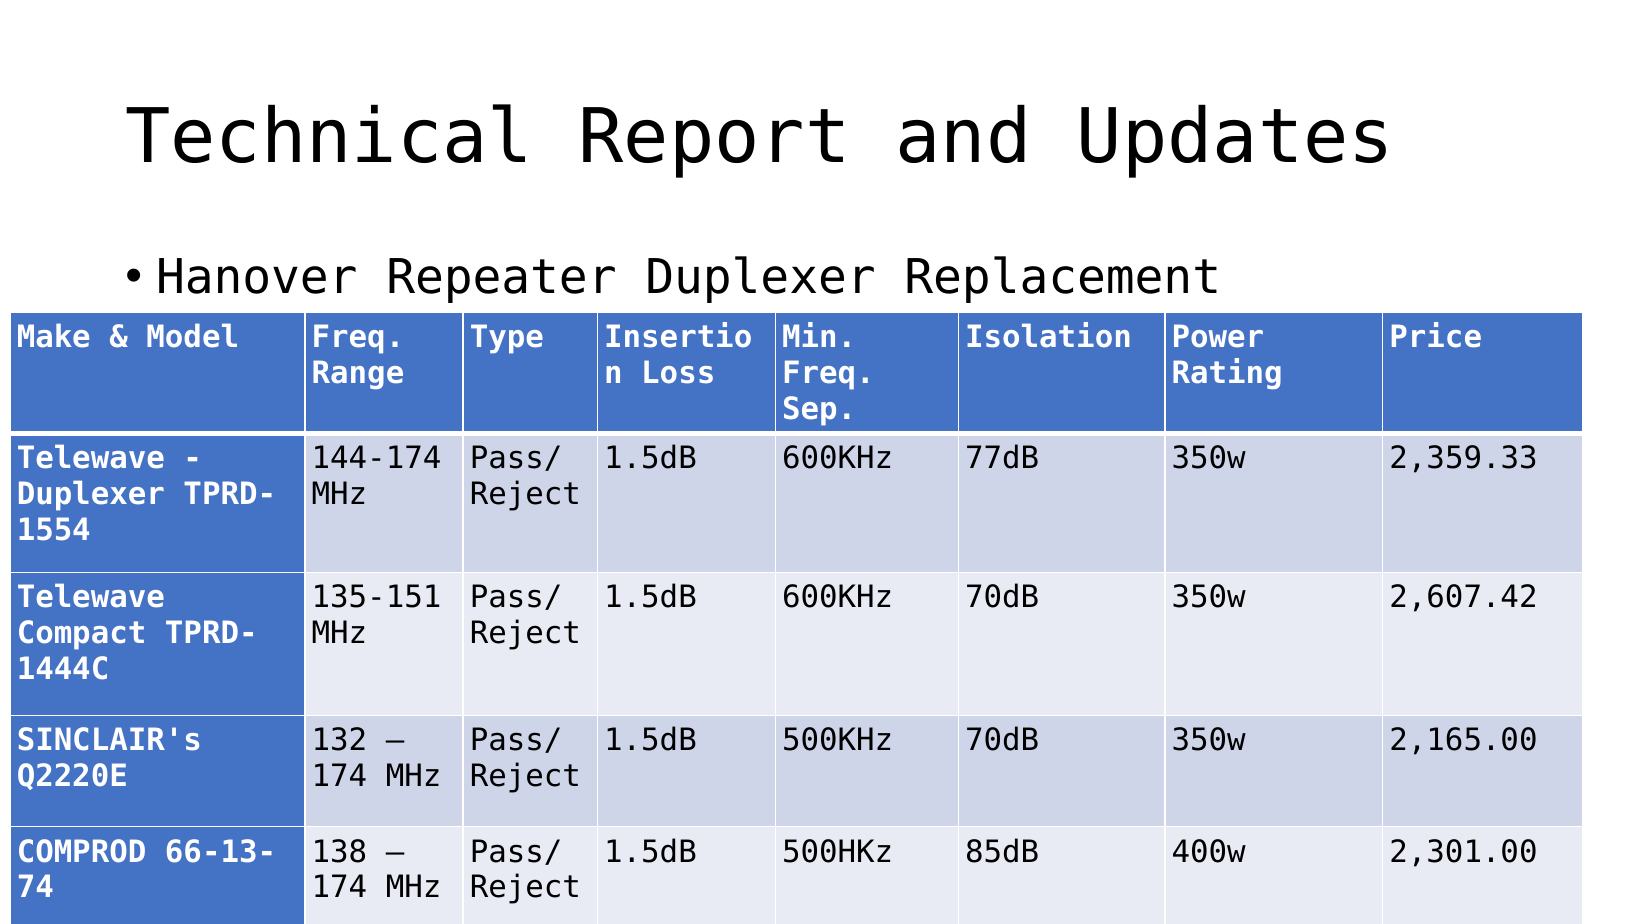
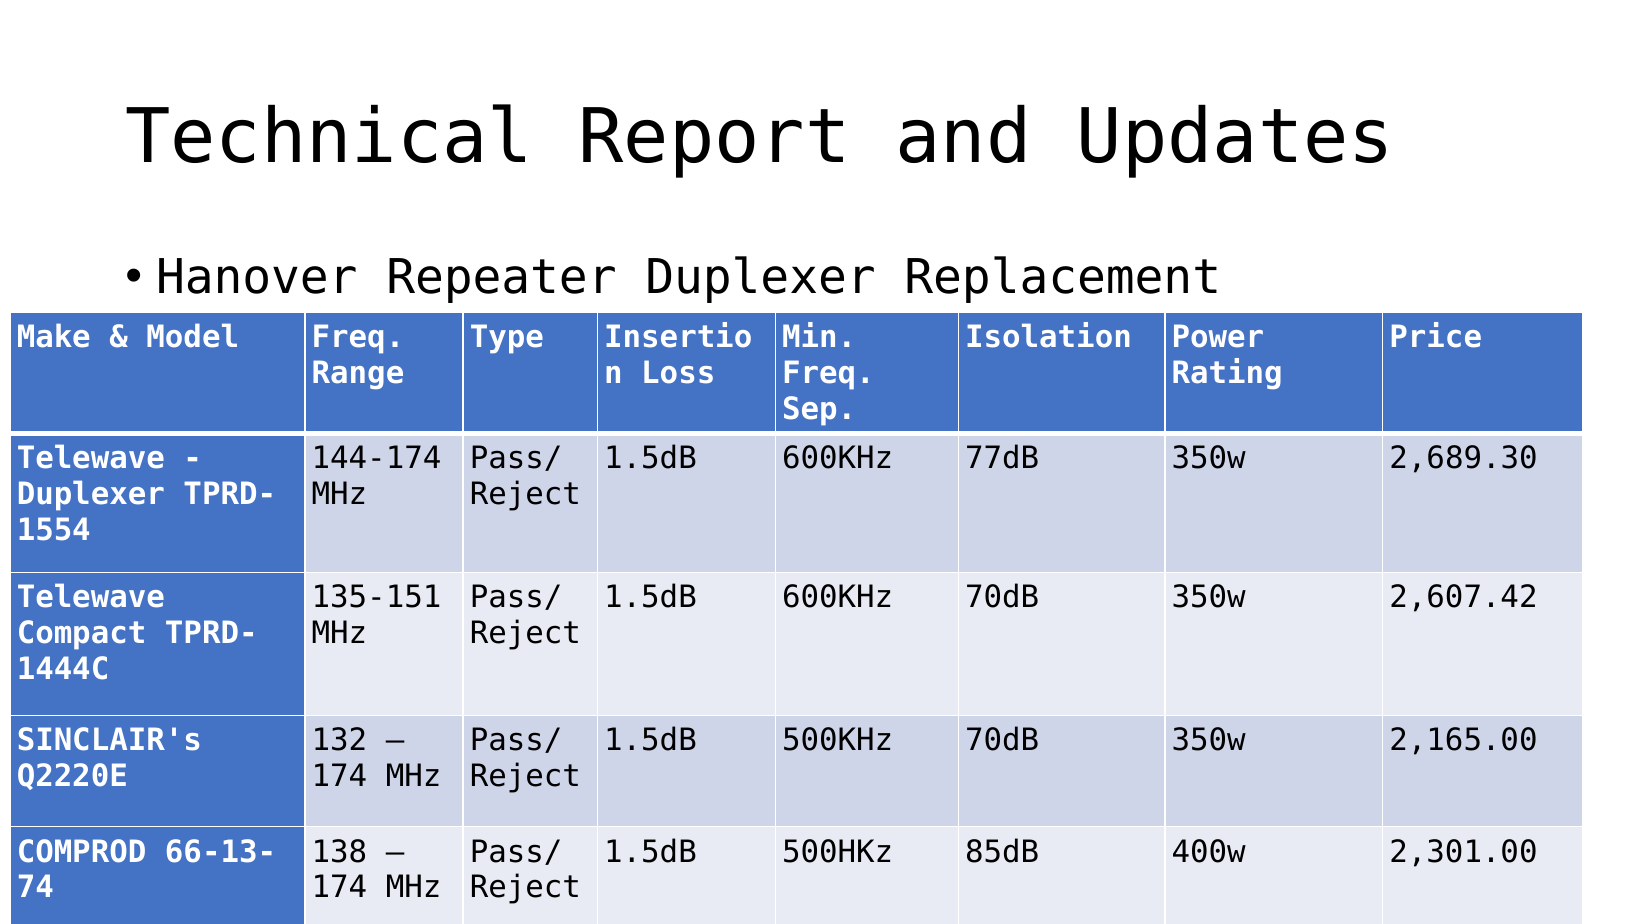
2,359.33: 2,359.33 -> 2,689.30
